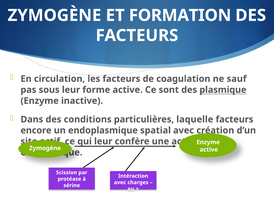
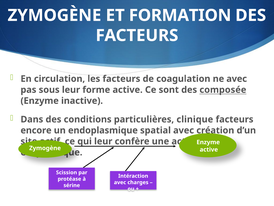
ne sauf: sauf -> avec
plasmique: plasmique -> composée
laquelle: laquelle -> clinique
